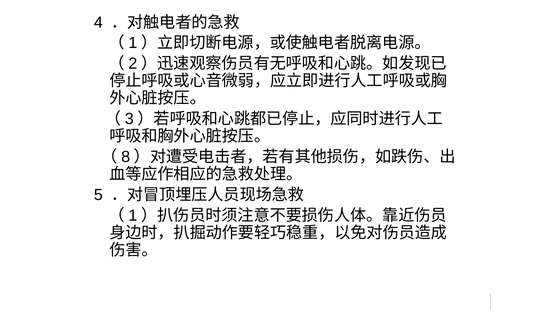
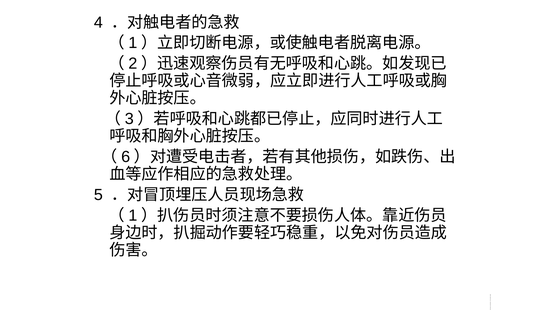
8: 8 -> 6
